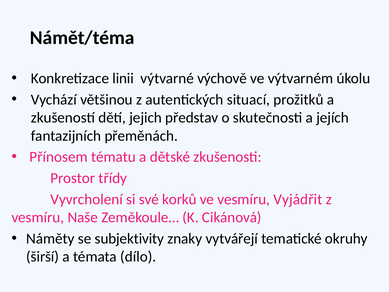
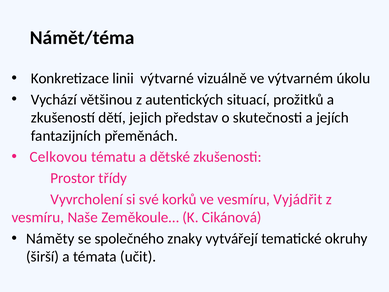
výchově: výchově -> vizuálně
Přínosem: Přínosem -> Celkovou
subjektivity: subjektivity -> společného
dílo: dílo -> učit
